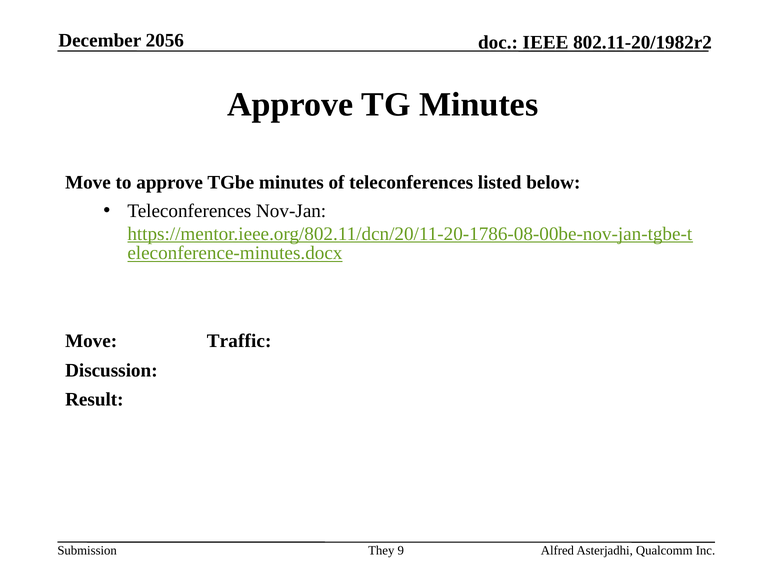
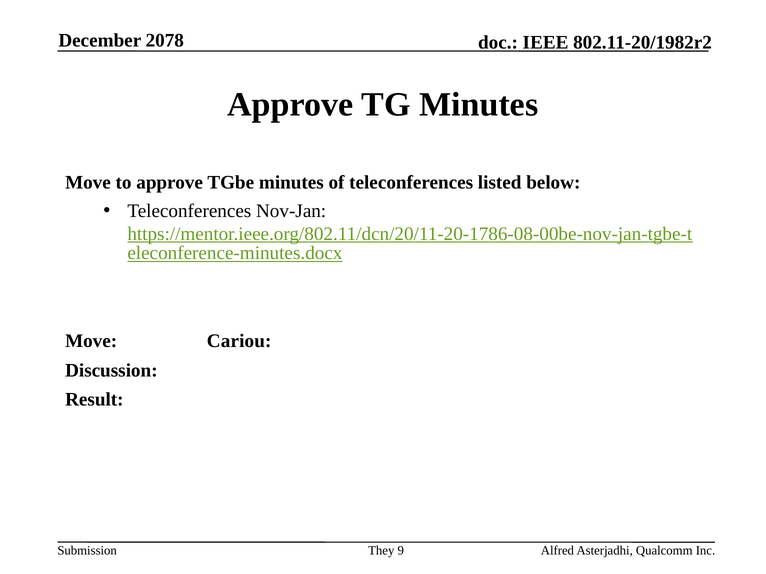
2056: 2056 -> 2078
Traffic: Traffic -> Cariou
